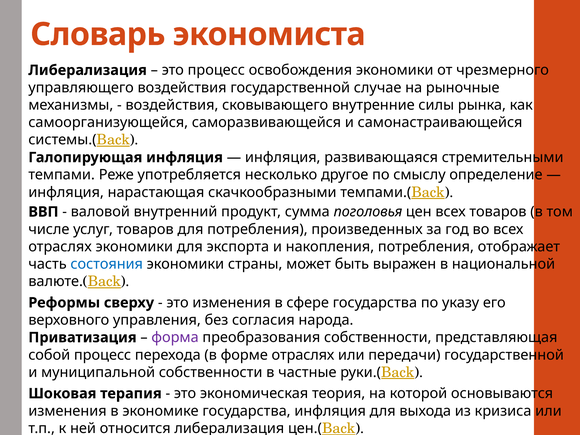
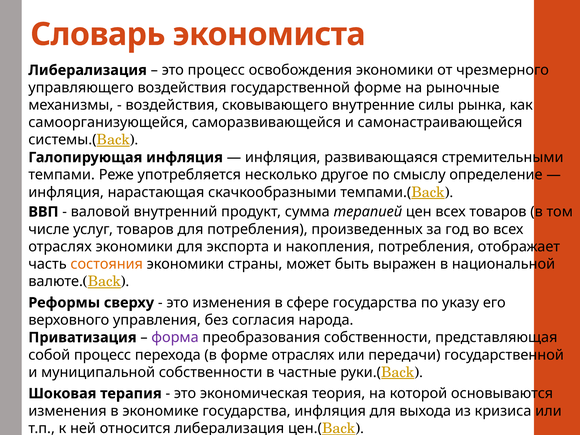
государственной случае: случае -> форме
поголовья: поголовья -> терапией
состояния colour: blue -> orange
